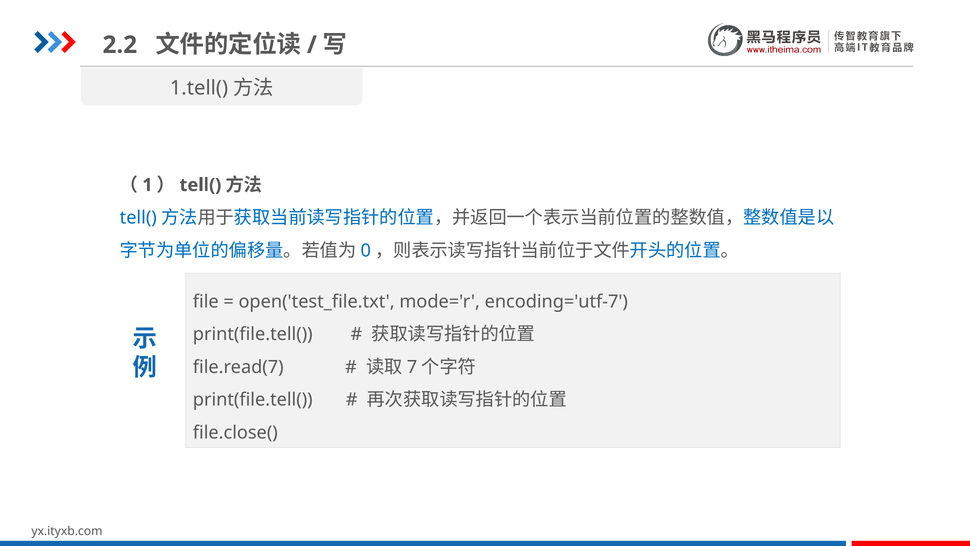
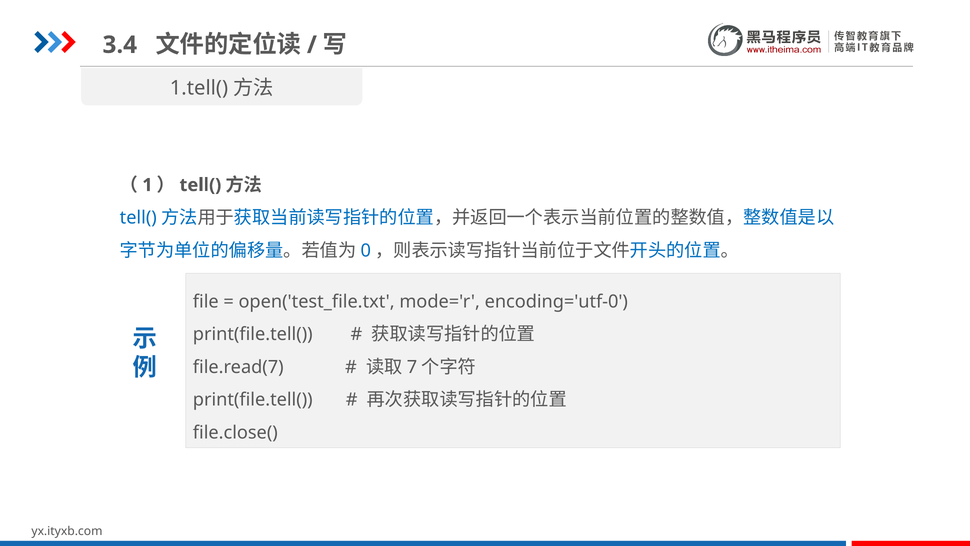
2.2: 2.2 -> 3.4
encoding='utf-7: encoding='utf-7 -> encoding='utf-0
